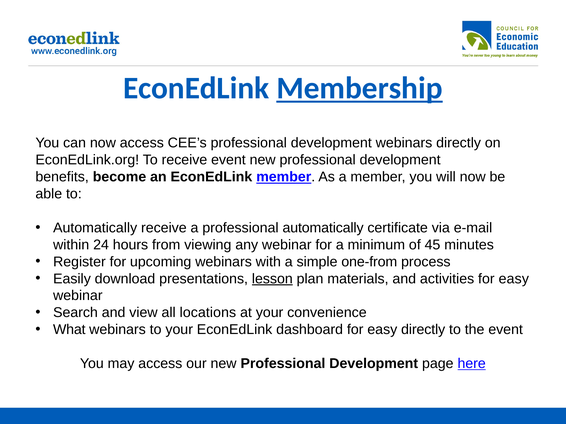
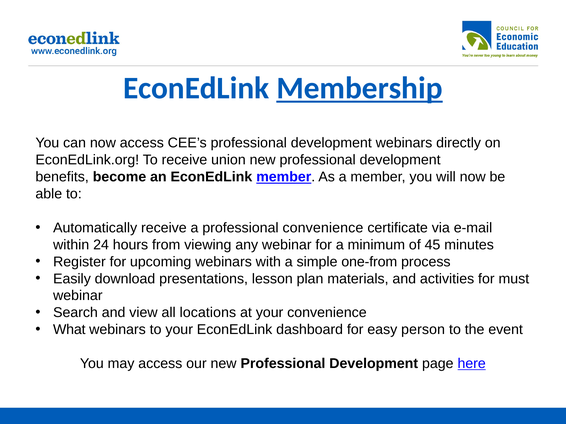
receive event: event -> union
professional automatically: automatically -> convenience
lesson underline: present -> none
activities for easy: easy -> must
easy directly: directly -> person
